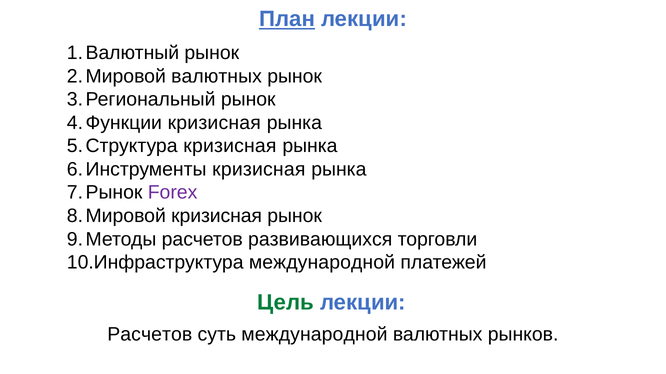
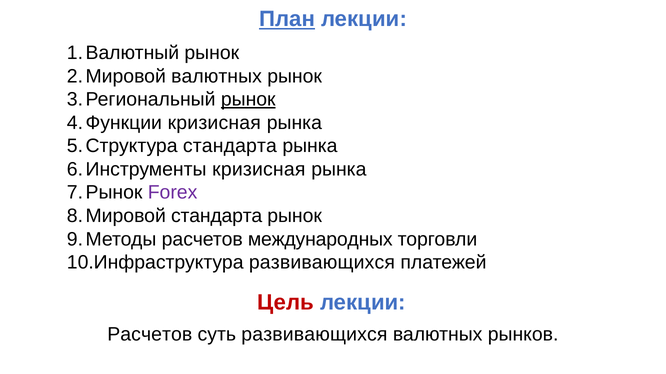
рынок at (248, 100) underline: none -> present
кризисная at (230, 146): кризисная -> стандарта
кризисная at (217, 216): кризисная -> стандарта
развивающихся: развивающихся -> международных
международной at (322, 263): международной -> развивающихся
Цель colour: green -> red
суть международной: международной -> развивающихся
